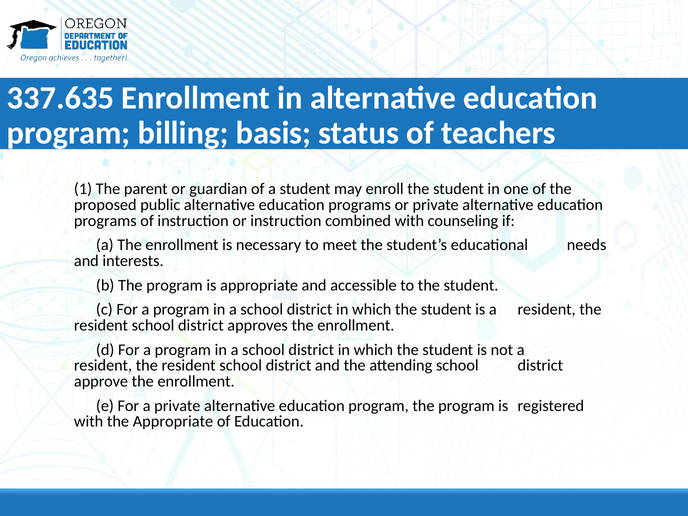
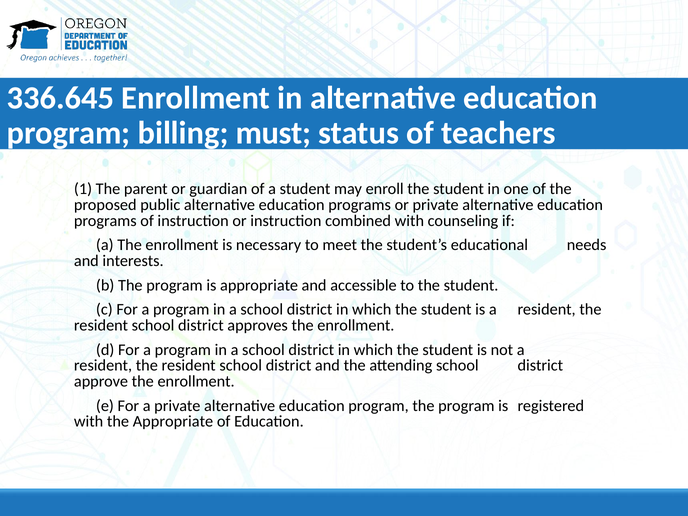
337.635: 337.635 -> 336.645
basis: basis -> must
